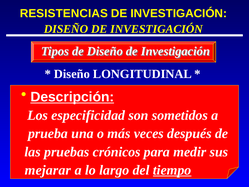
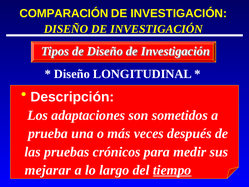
RESISTENCIAS: RESISTENCIAS -> COMPARACIÓN
Descripción underline: present -> none
especificidad: especificidad -> adaptaciones
